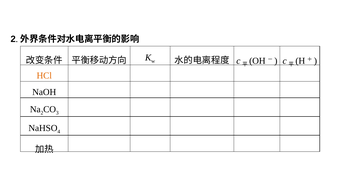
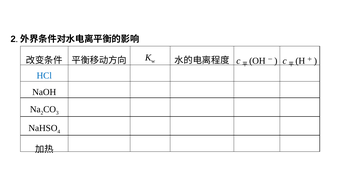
HCl colour: orange -> blue
